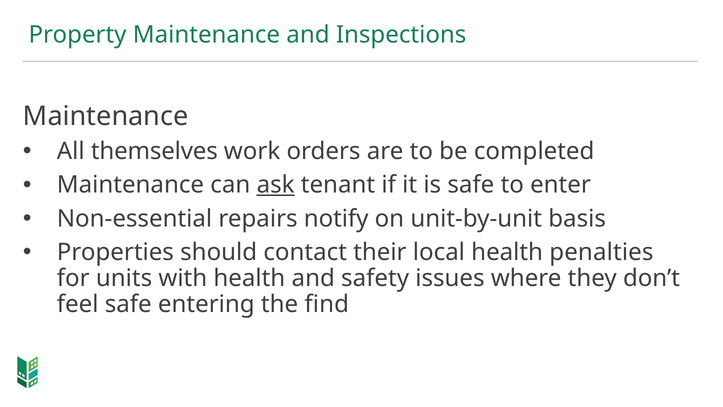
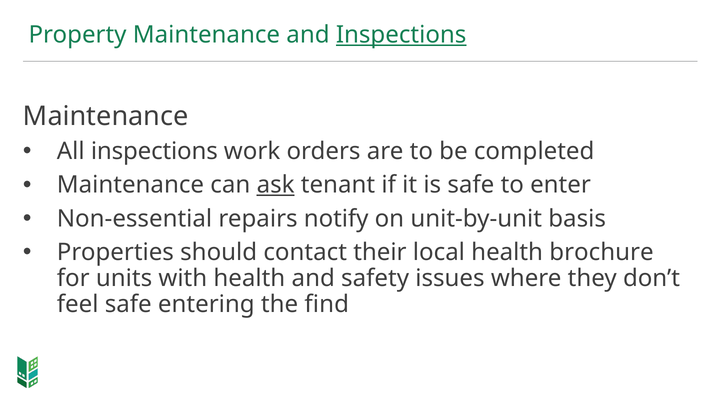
Inspections at (401, 35) underline: none -> present
All themselves: themselves -> inspections
penalties: penalties -> brochure
